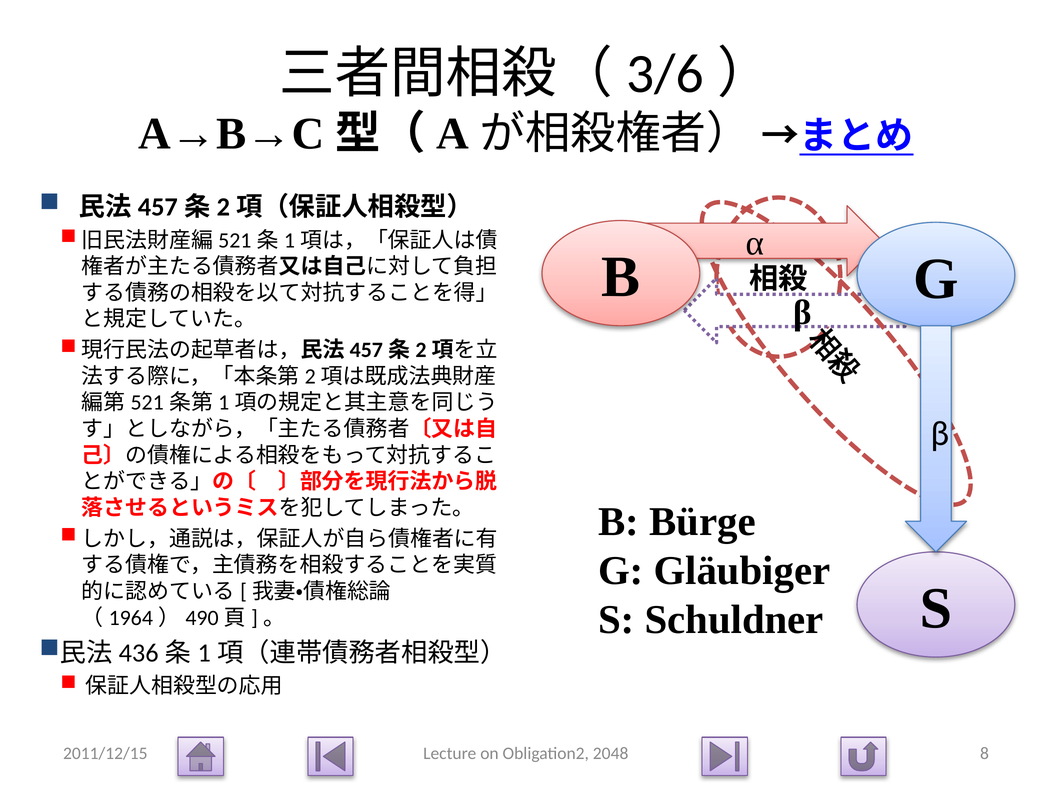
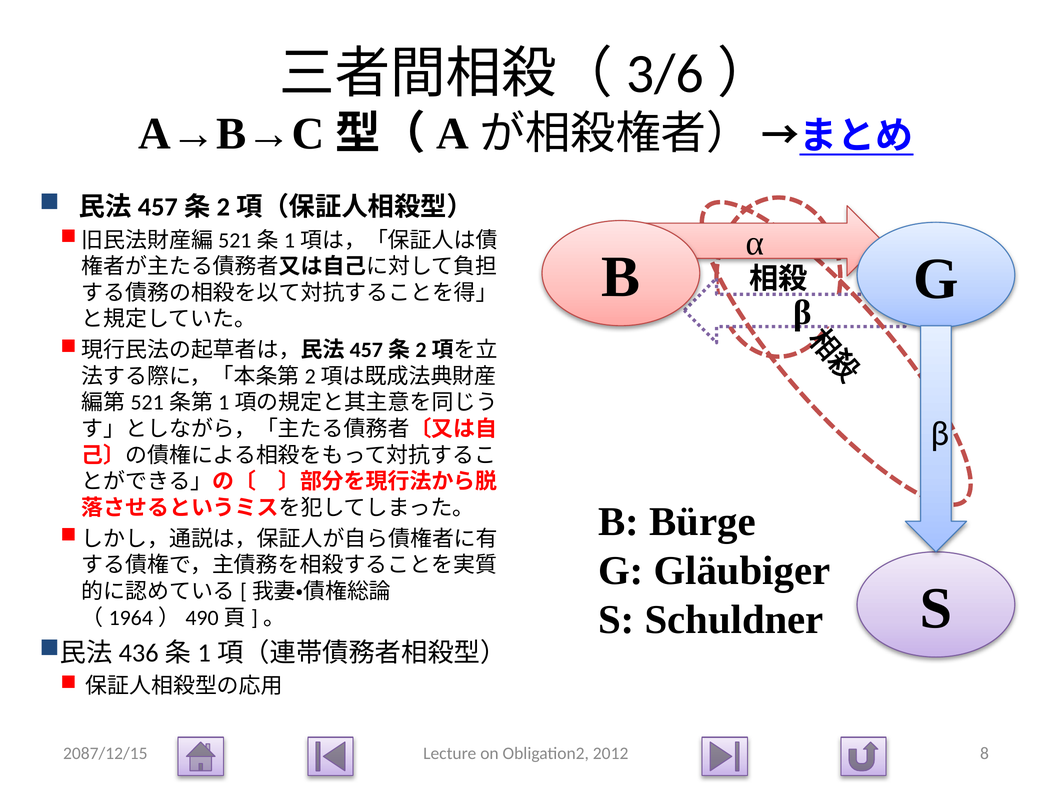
2011/12/15: 2011/12/15 -> 2087/12/15
2048: 2048 -> 2012
